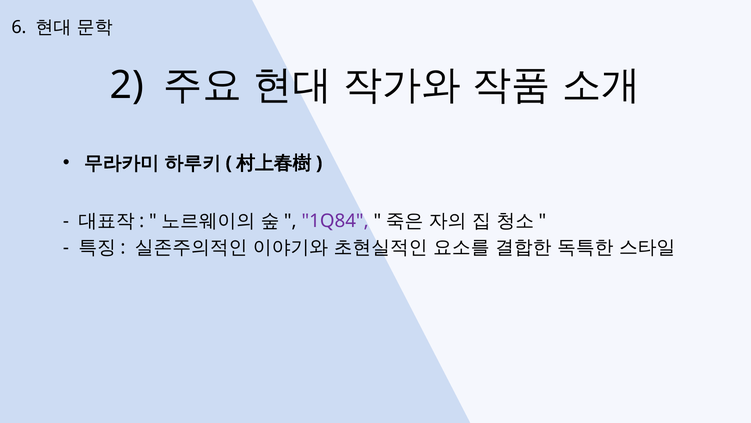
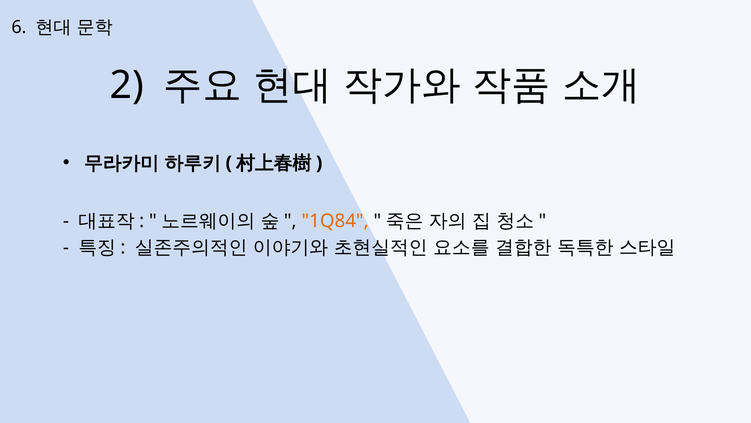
1Q84 colour: purple -> orange
